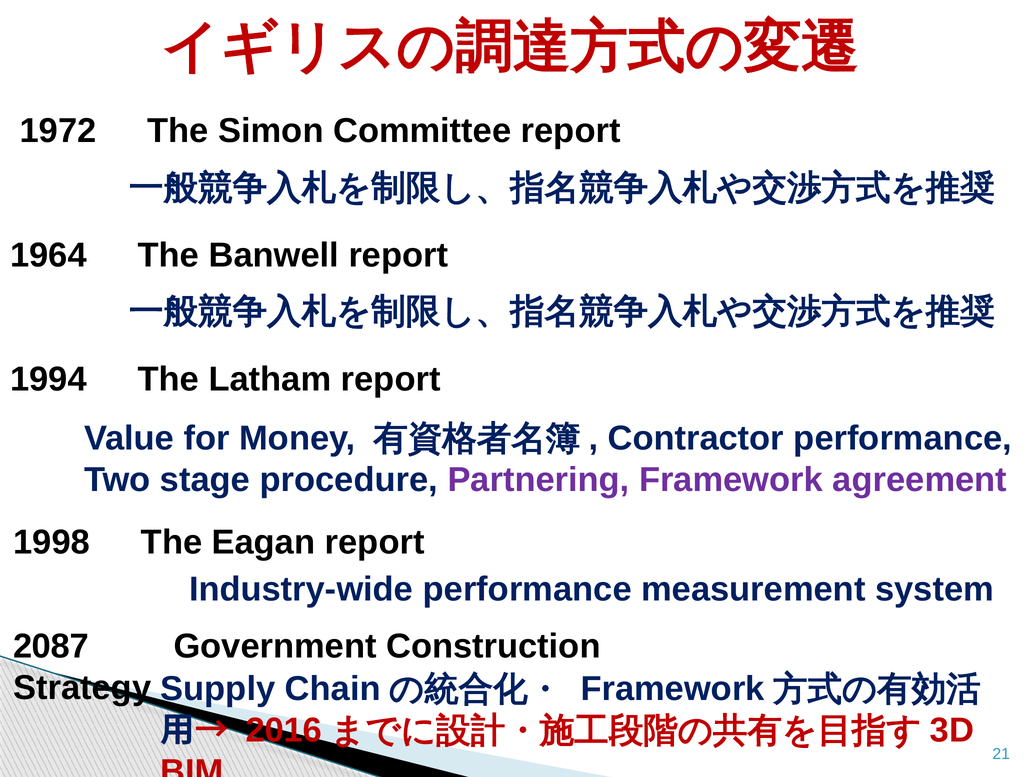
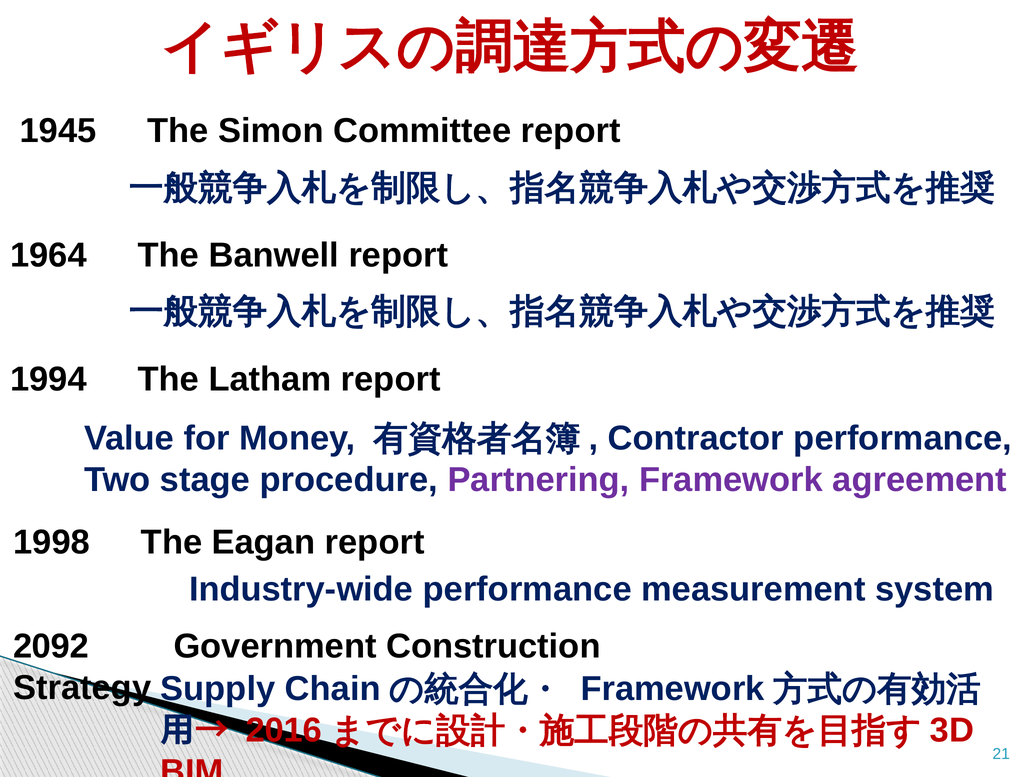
1972: 1972 -> 1945
2087: 2087 -> 2092
